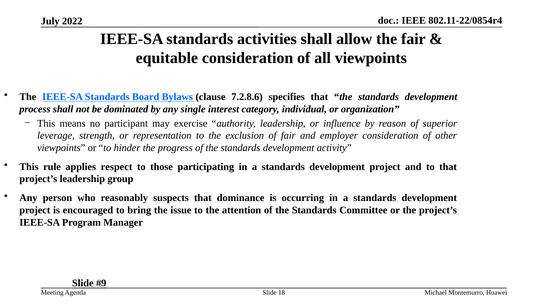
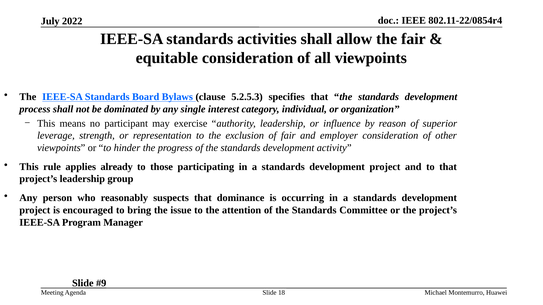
7.2.8.6: 7.2.8.6 -> 5.2.5.3
respect: respect -> already
